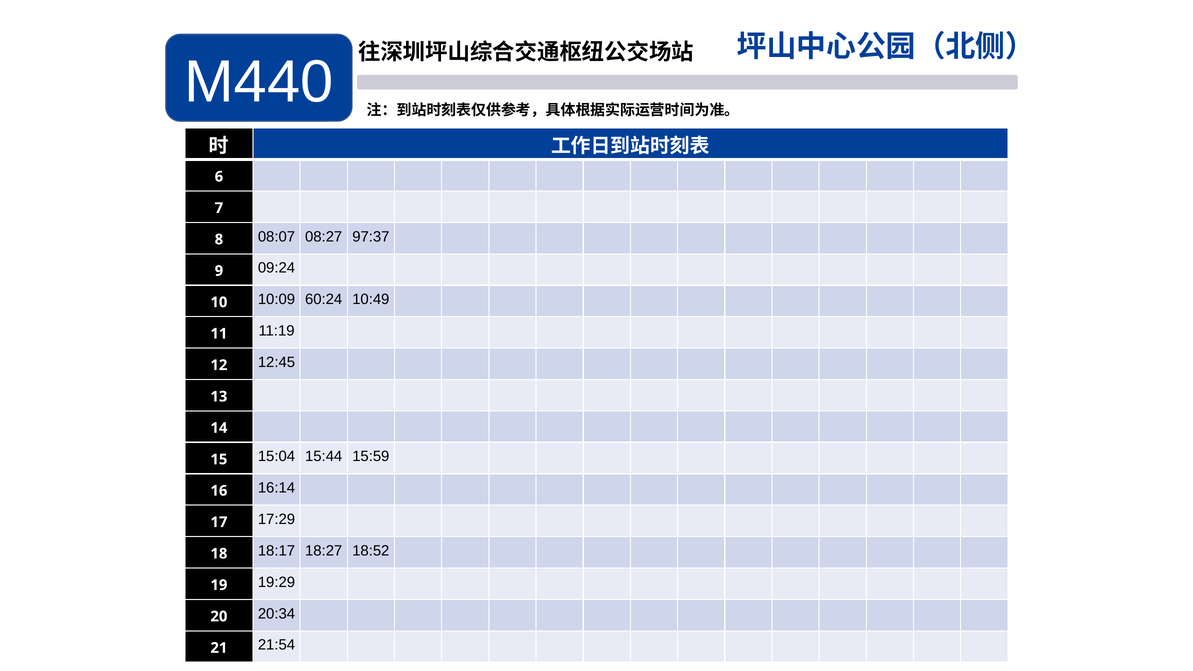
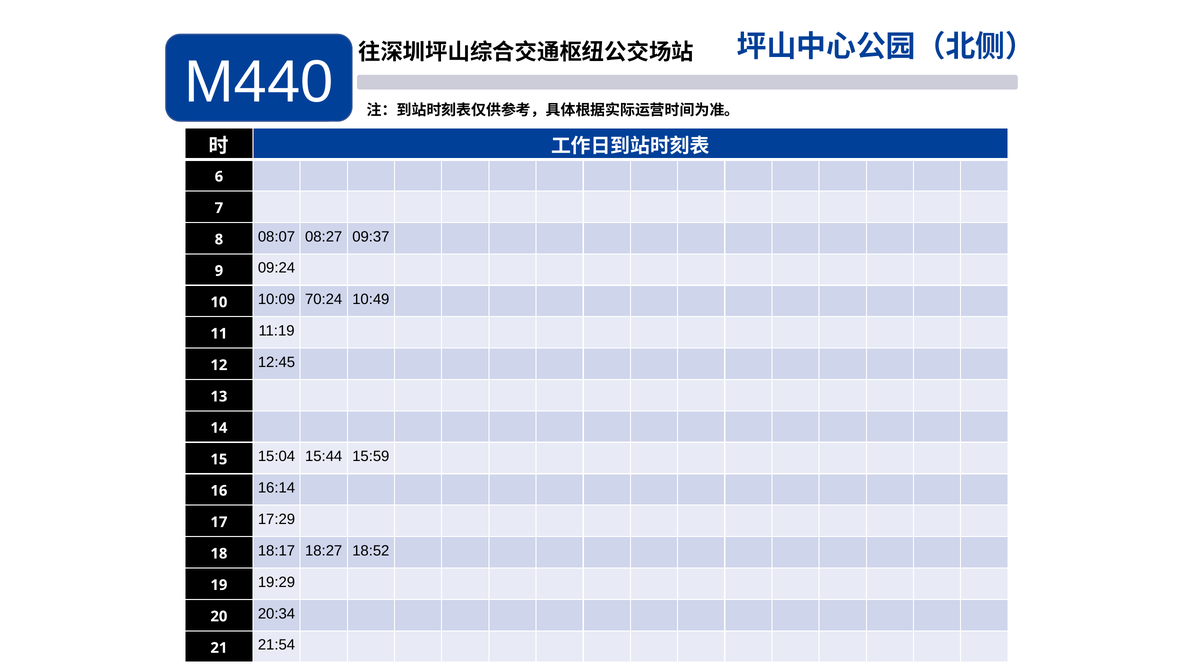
97:37: 97:37 -> 09:37
60:24: 60:24 -> 70:24
